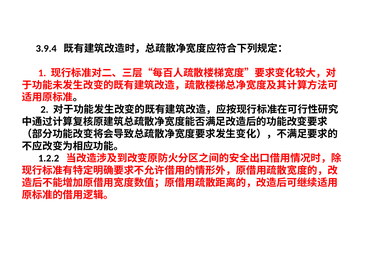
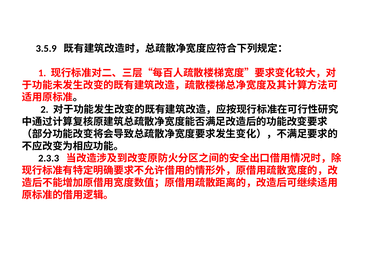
3.9.4: 3.9.4 -> 3.5.9
1.2.2: 1.2.2 -> 2.3.3
